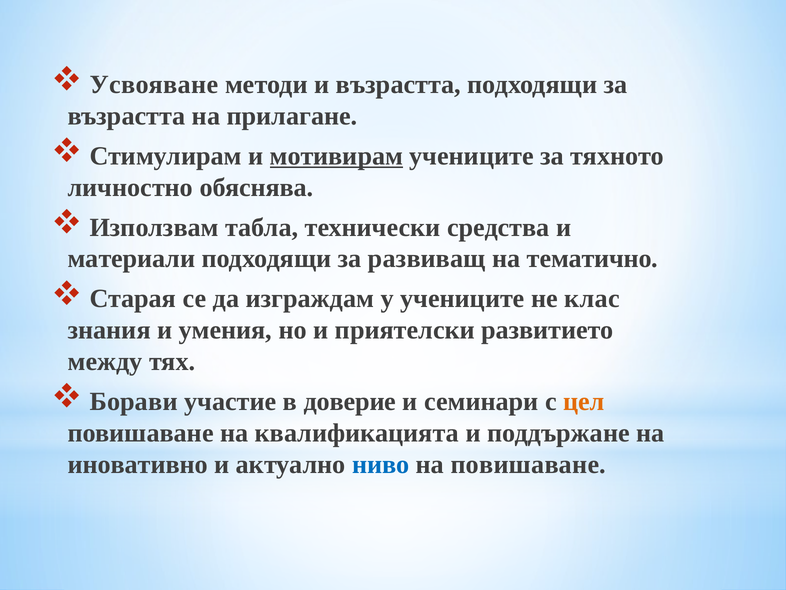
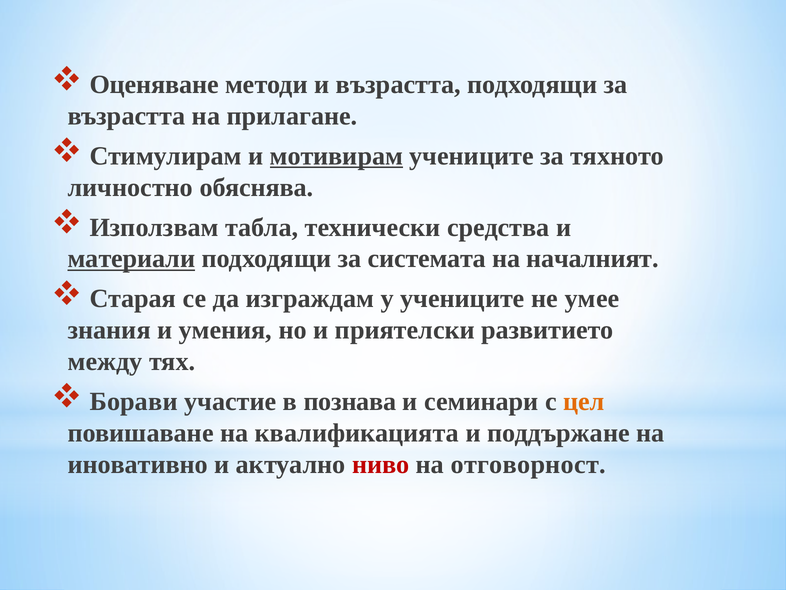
Усвояване: Усвояване -> Оценяване
материали underline: none -> present
развиващ: развиващ -> системата
тематично: тематично -> началният
клас: клас -> умее
доверие: доверие -> познава
ниво colour: blue -> red
на повишаване: повишаване -> отговорност
